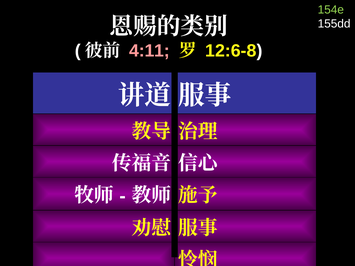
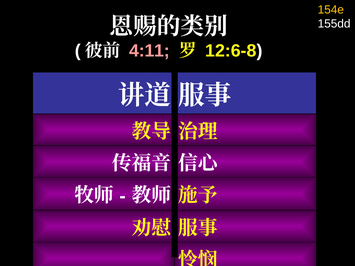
154e colour: light green -> yellow
